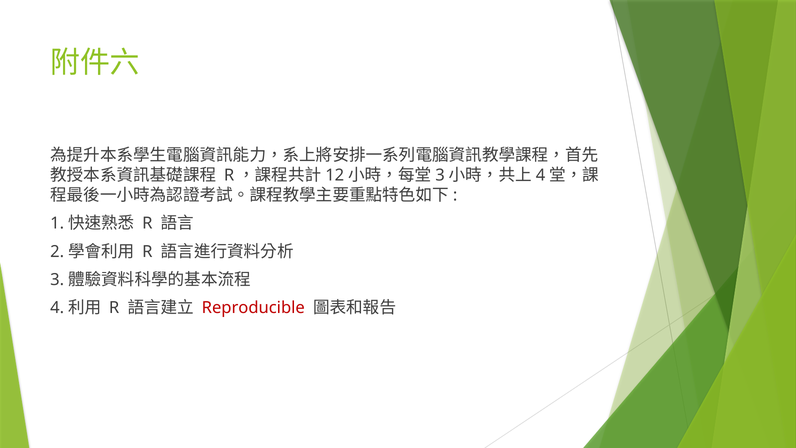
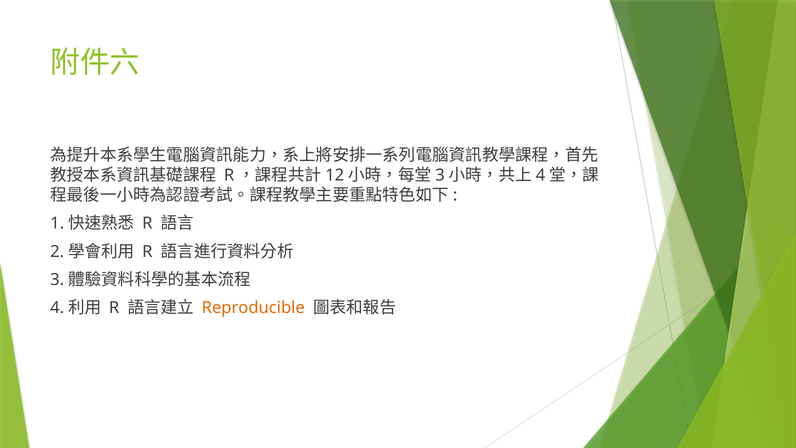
Reproducible colour: red -> orange
